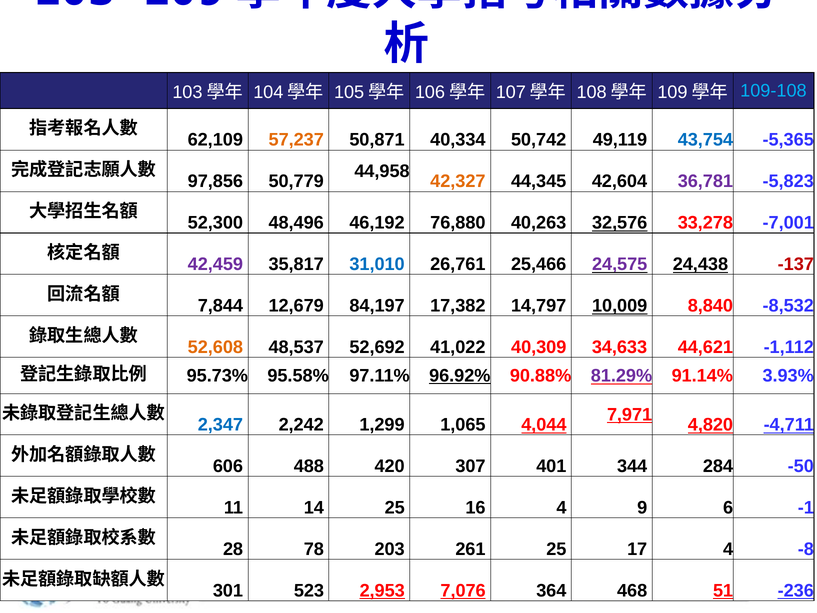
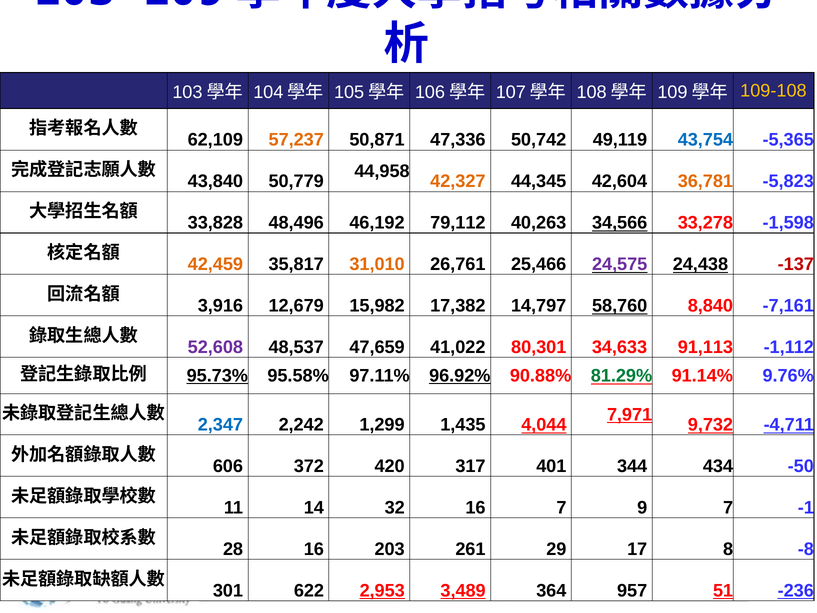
109-108 colour: light blue -> yellow
40,334: 40,334 -> 47,336
97,856: 97,856 -> 43,840
36,781 colour: purple -> orange
52,300: 52,300 -> 33,828
76,880: 76,880 -> 79,112
32,576: 32,576 -> 34,566
-7,001: -7,001 -> -1,598
42,459 colour: purple -> orange
31,010 colour: blue -> orange
7,844: 7,844 -> 3,916
84,197: 84,197 -> 15,982
10,009: 10,009 -> 58,760
-8,532: -8,532 -> -7,161
52,608 colour: orange -> purple
52,692: 52,692 -> 47,659
40,309: 40,309 -> 80,301
44,621: 44,621 -> 91,113
95.73% underline: none -> present
81.29% colour: purple -> green
3.93%: 3.93% -> 9.76%
1,065: 1,065 -> 1,435
4,820: 4,820 -> 9,732
488: 488 -> 372
307: 307 -> 317
284: 284 -> 434
14 25: 25 -> 32
16 4: 4 -> 7
9 6: 6 -> 7
28 78: 78 -> 16
261 25: 25 -> 29
17 4: 4 -> 8
523: 523 -> 622
7,076: 7,076 -> 3,489
468: 468 -> 957
